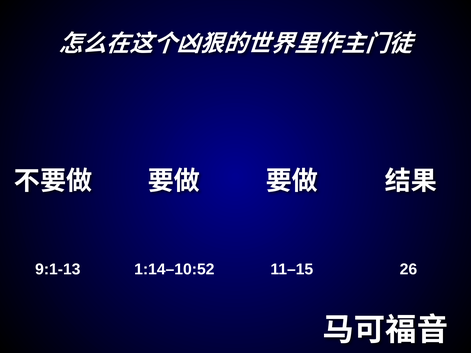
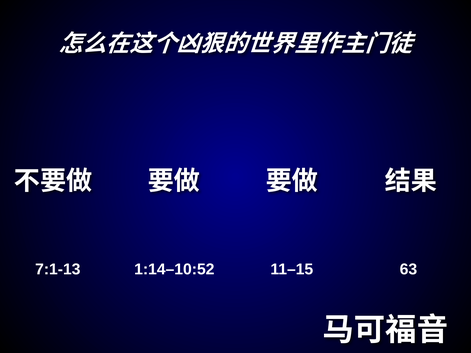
9:1-13: 9:1-13 -> 7:1-13
26: 26 -> 63
